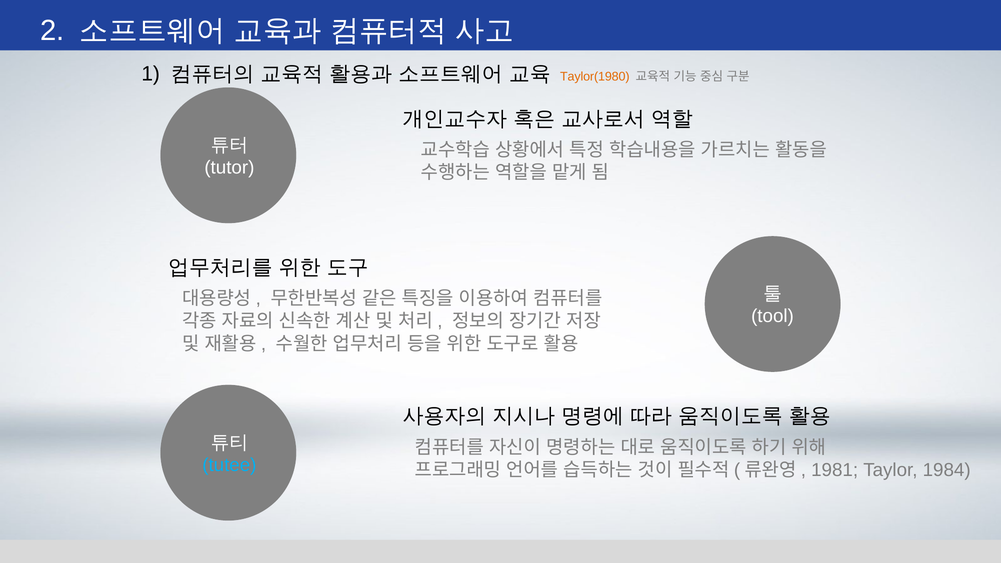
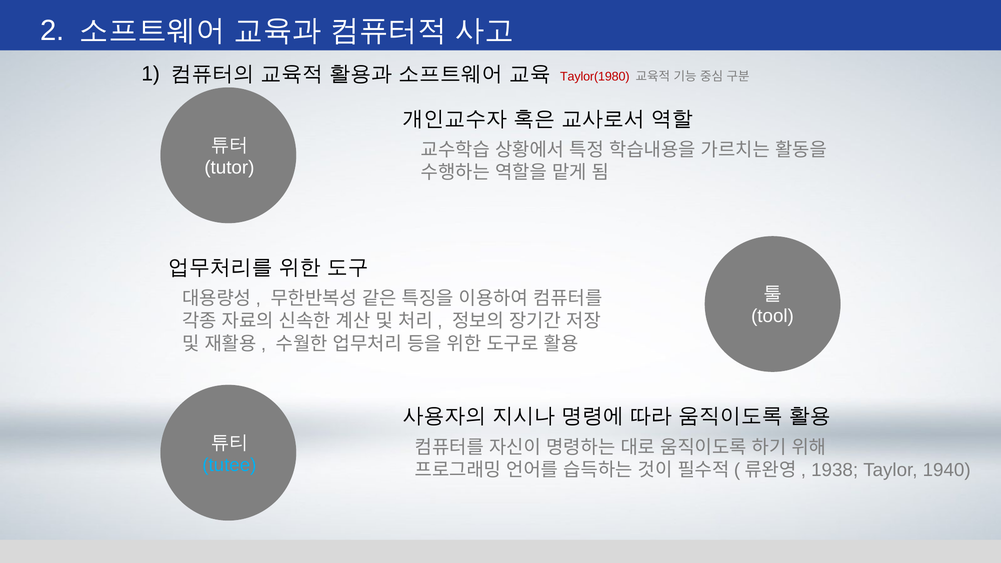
Taylor(1980 colour: orange -> red
1981: 1981 -> 1938
1984: 1984 -> 1940
